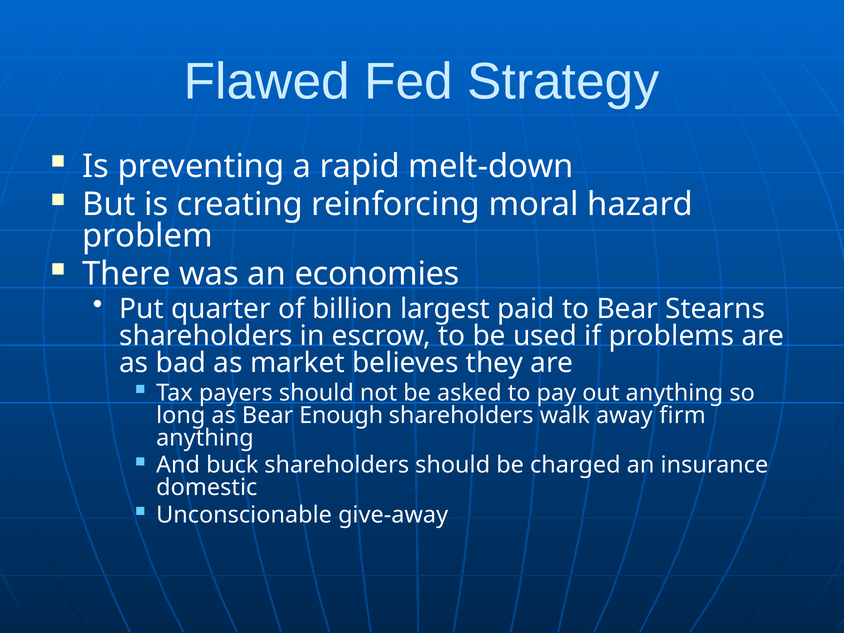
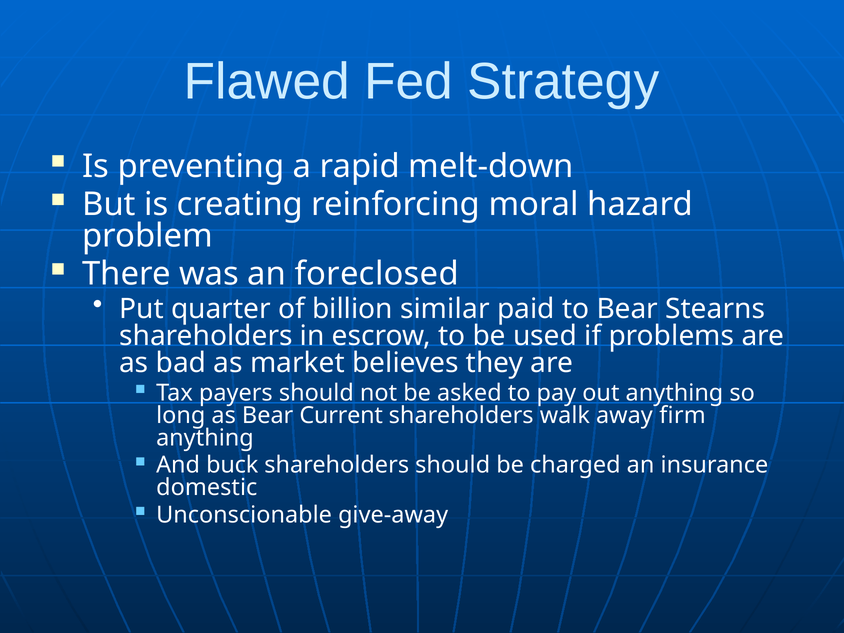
economies: economies -> foreclosed
largest: largest -> similar
Enough: Enough -> Current
